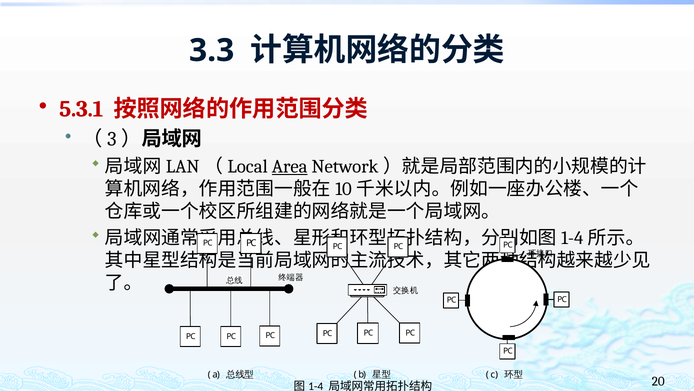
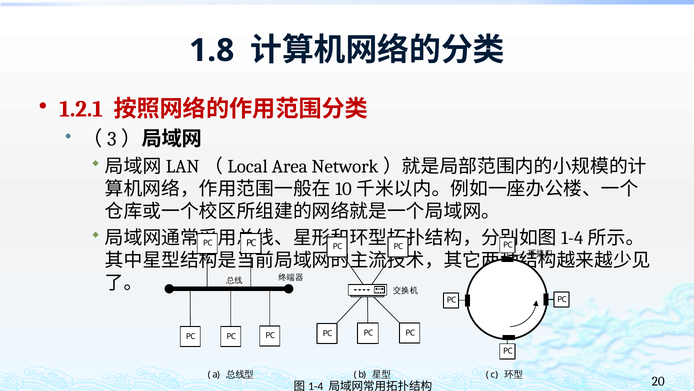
3.3: 3.3 -> 1.8
5.3.1: 5.3.1 -> 1.2.1
Area underline: present -> none
